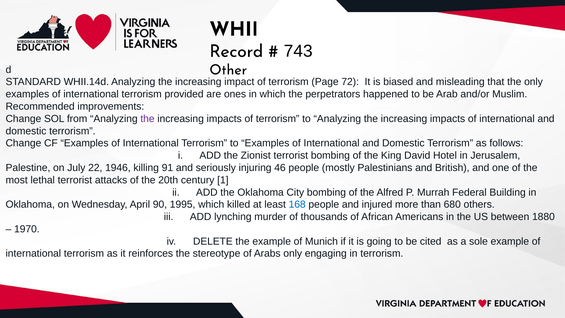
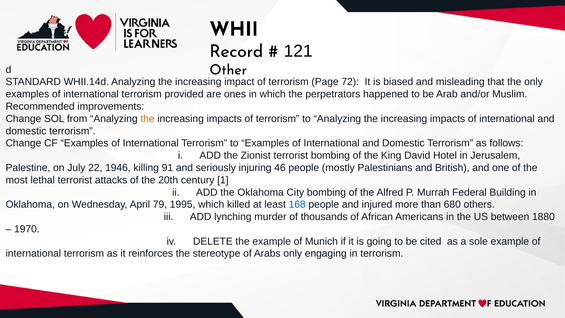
743: 743 -> 121
the at (148, 119) colour: purple -> orange
90: 90 -> 79
